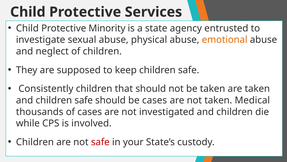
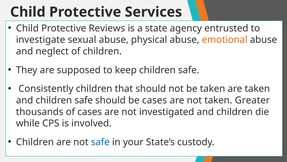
Minority: Minority -> Reviews
Medical: Medical -> Greater
safe at (100, 142) colour: red -> blue
